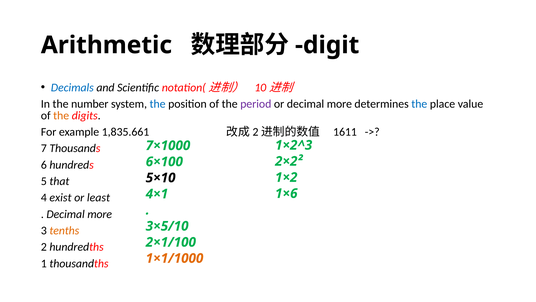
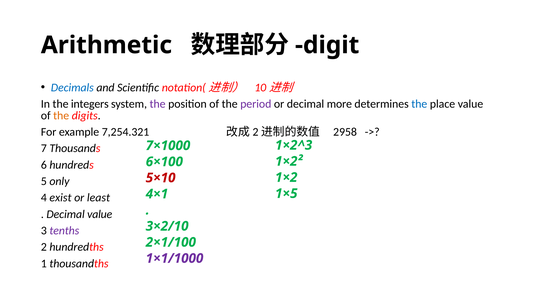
number: number -> integers
the at (158, 104) colour: blue -> purple
1,835.661: 1,835.661 -> 7,254.321
1611: 1611 -> 2958
2×2²: 2×2² -> 1×2²
5×10 colour: black -> red
that: that -> only
1×6: 1×6 -> 1×5
more at (100, 214): more -> value
3×5/10: 3×5/10 -> 3×2/10
tenths colour: orange -> purple
1×1/1000 colour: orange -> purple
